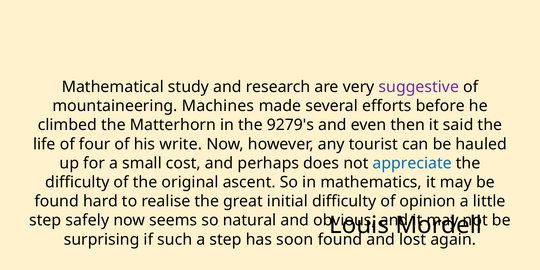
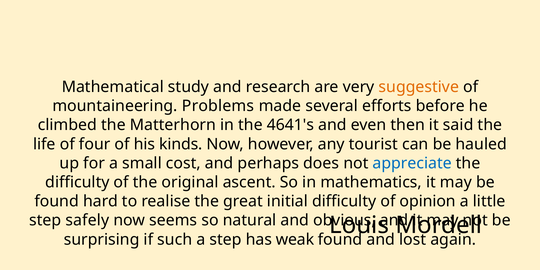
suggestive colour: purple -> orange
Machines: Machines -> Problems
9279's: 9279's -> 4641's
write: write -> kinds
soon: soon -> weak
